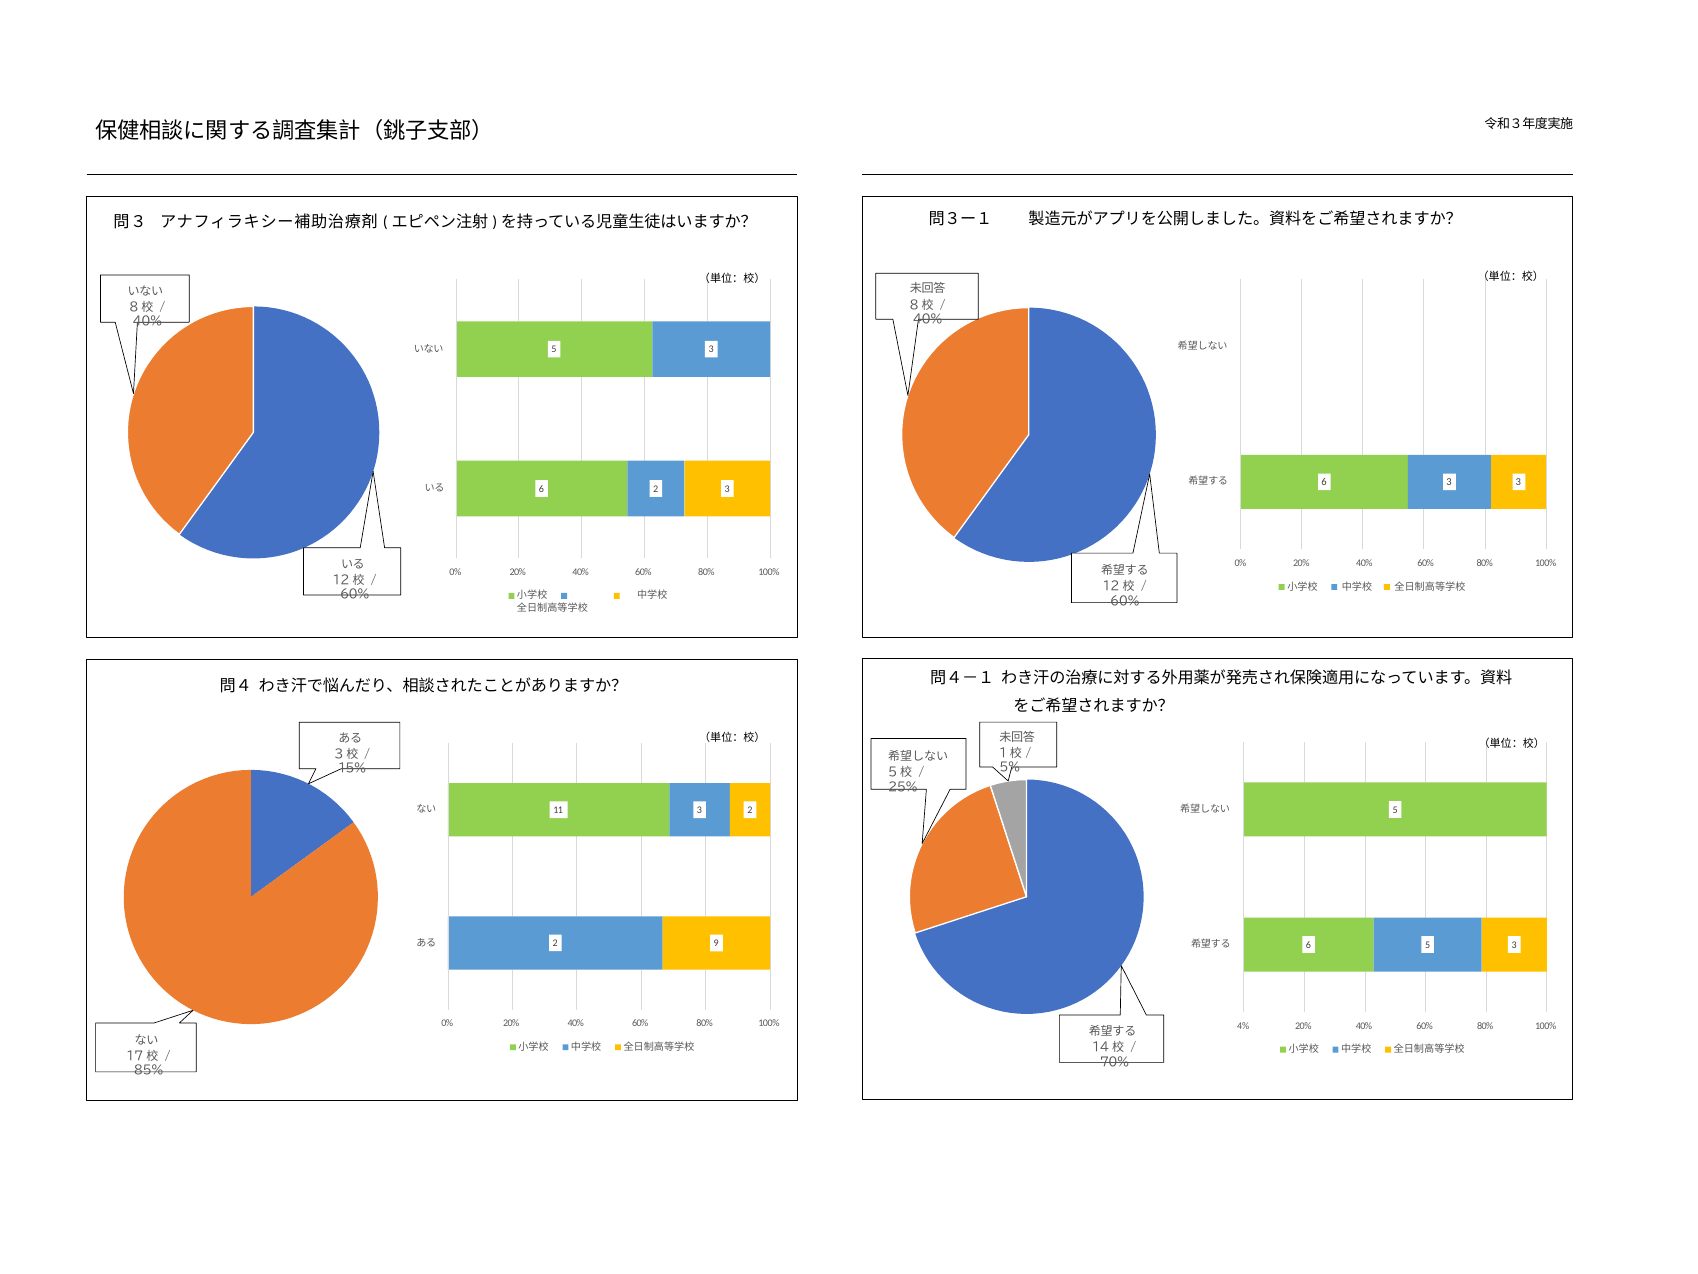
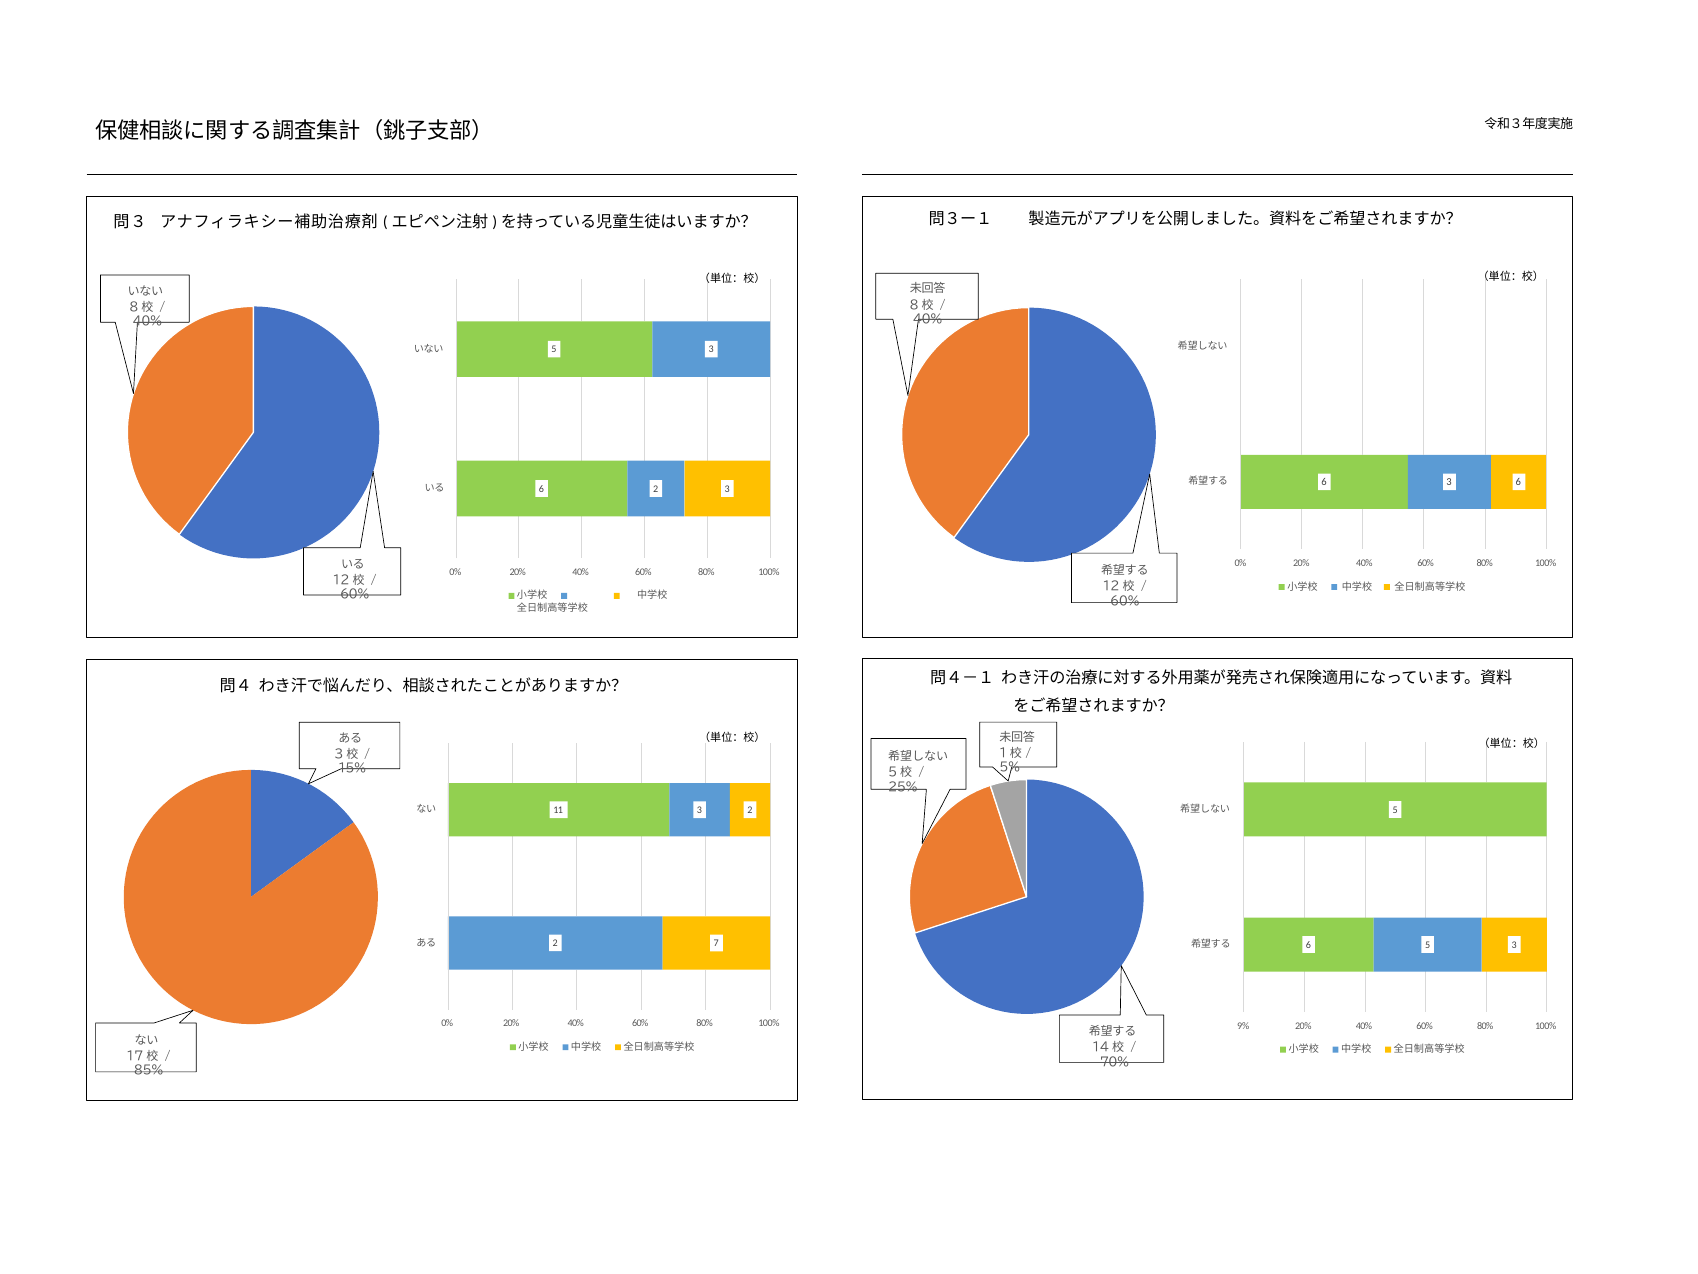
6 3 3: 3 -> 6
9: 9 -> 7
4%: 4% -> 9%
